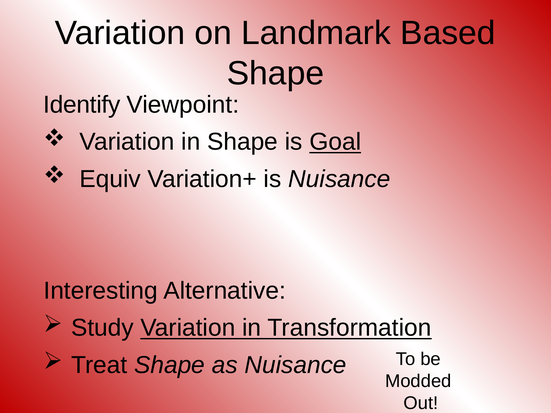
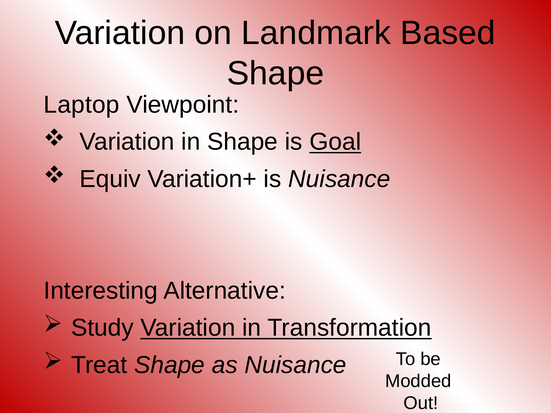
Identify: Identify -> Laptop
